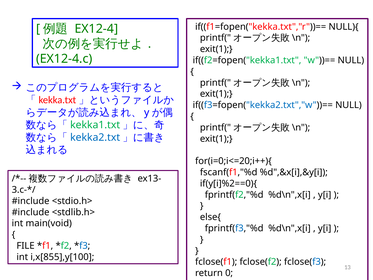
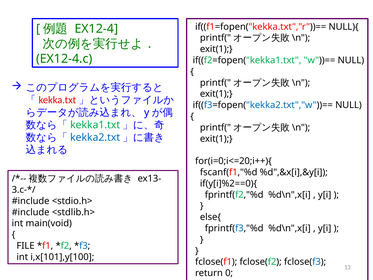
i,x[855],y[100: i,x[855],y[100 -> i,x[101],y[100
